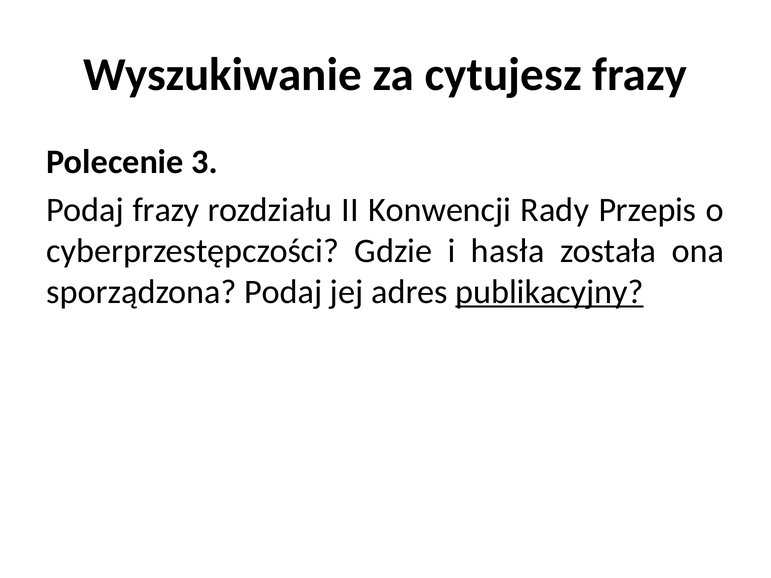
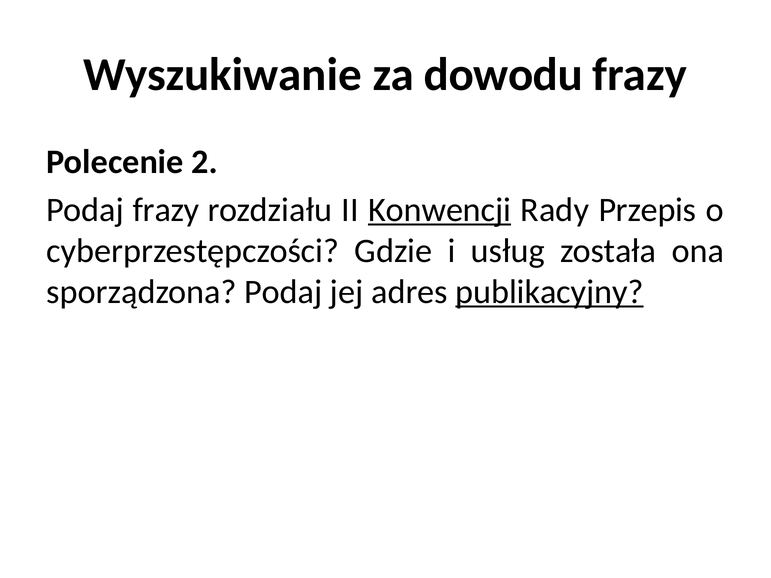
cytujesz: cytujesz -> dowodu
3: 3 -> 2
Konwencji underline: none -> present
hasła: hasła -> usług
